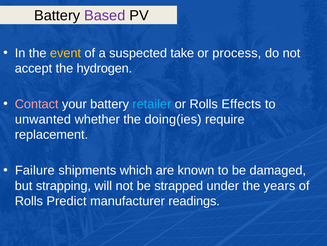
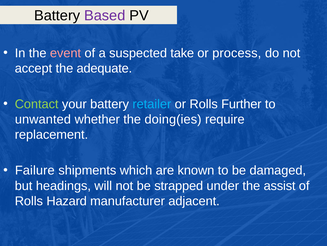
event colour: yellow -> pink
hydrogen: hydrogen -> adequate
Contact colour: pink -> light green
Effects: Effects -> Further
strapping: strapping -> headings
years: years -> assist
Predict: Predict -> Hazard
readings: readings -> adjacent
